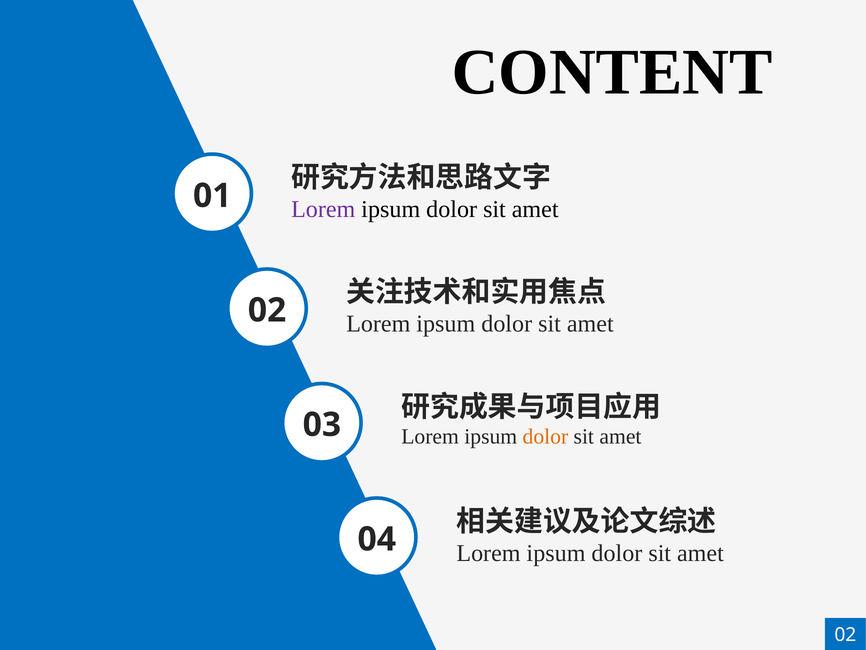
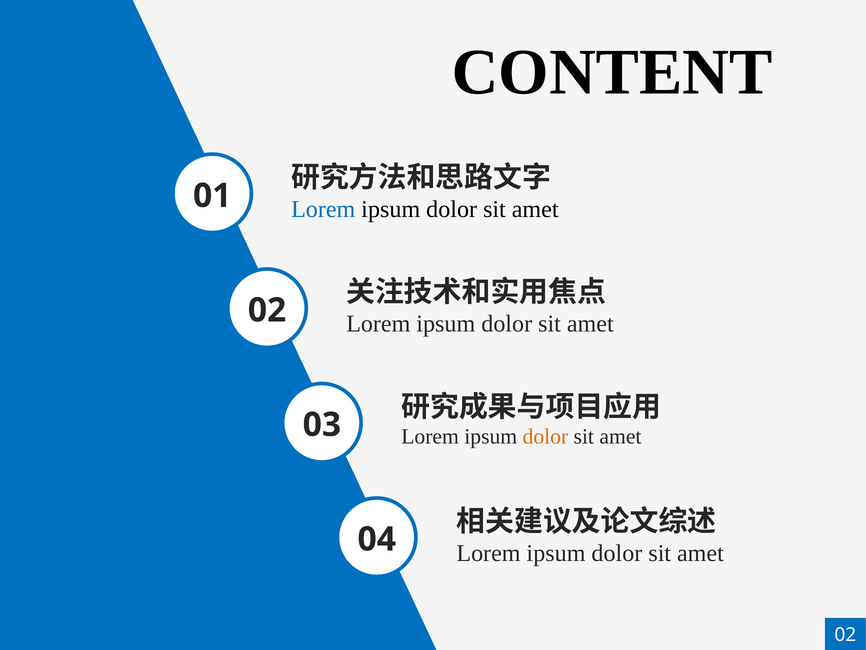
Lorem at (323, 209) colour: purple -> blue
